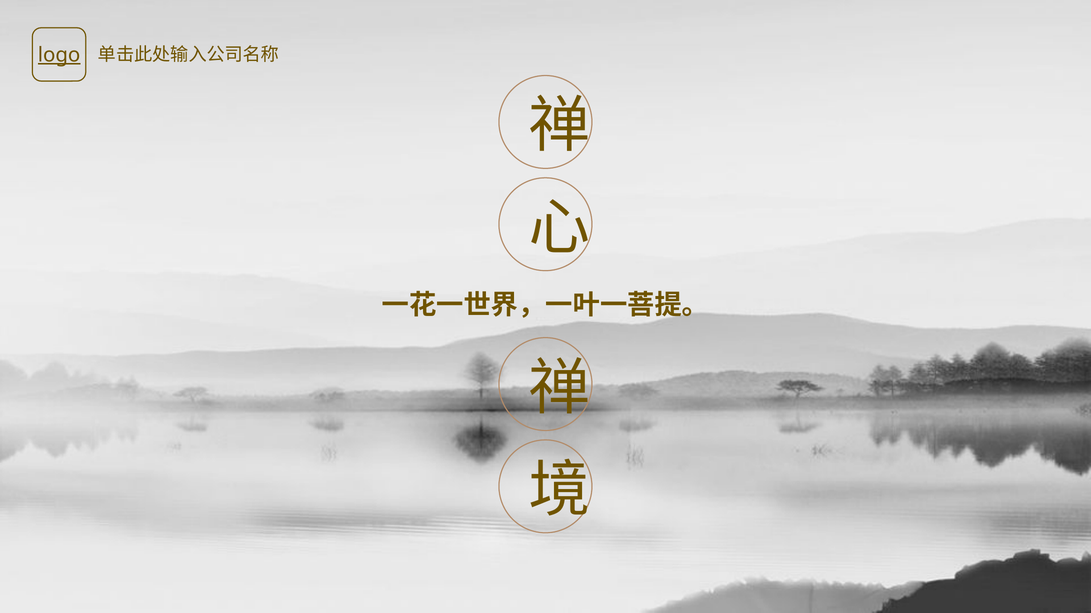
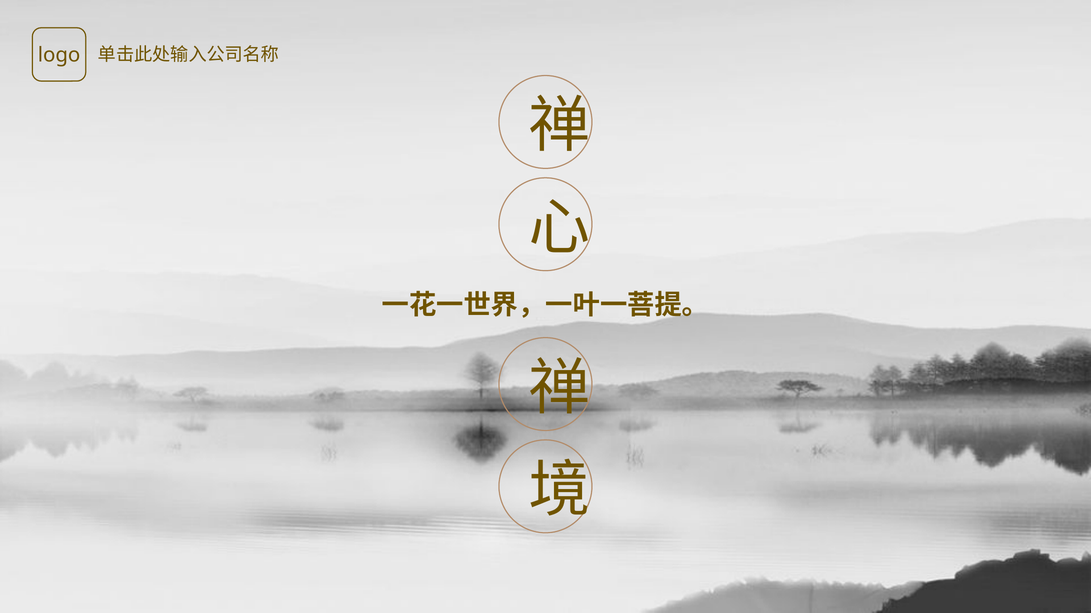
logo underline: present -> none
